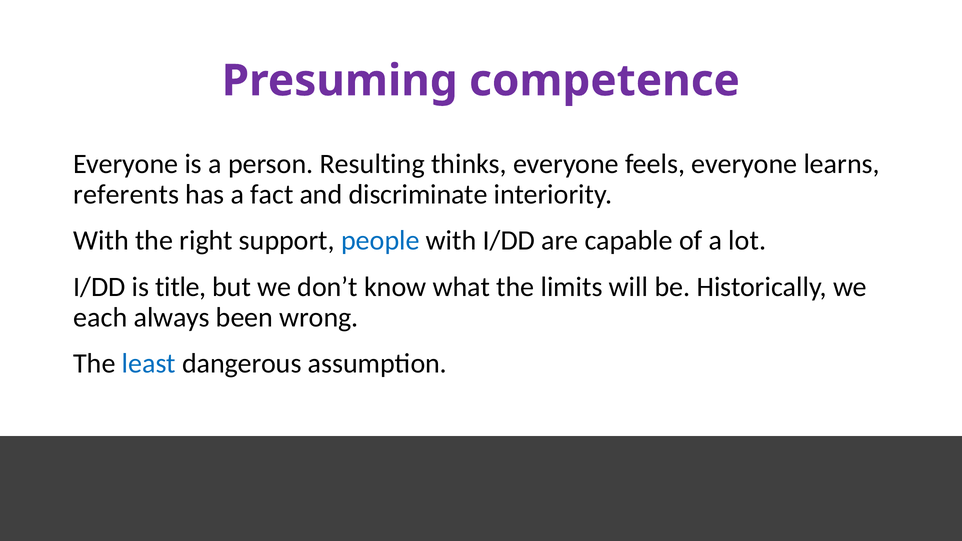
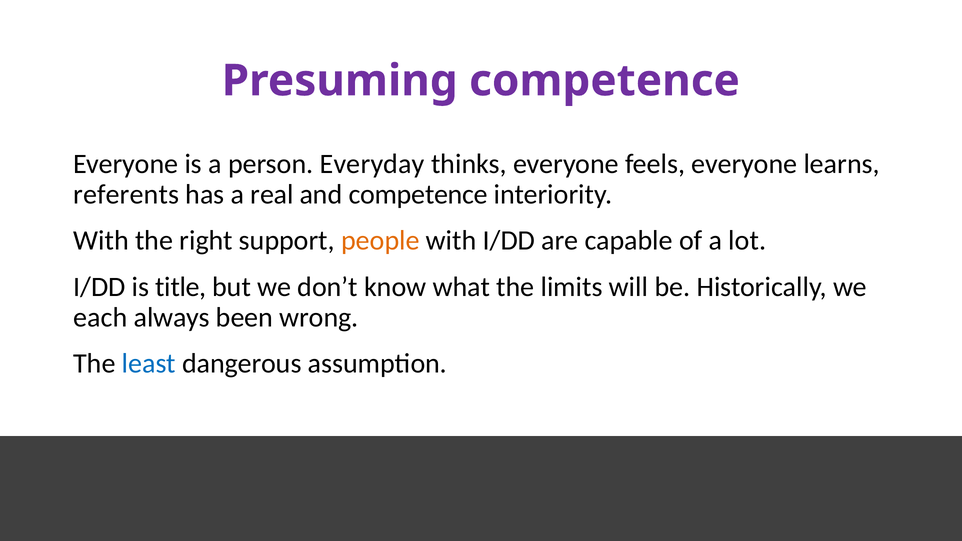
Resulting: Resulting -> Everyday
fact: fact -> real
and discriminate: discriminate -> competence
people colour: blue -> orange
